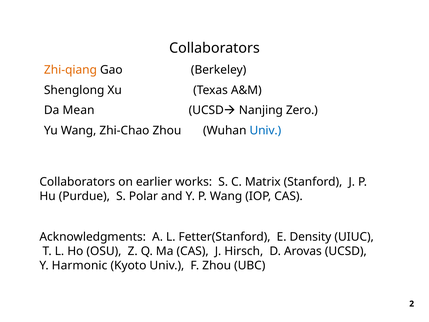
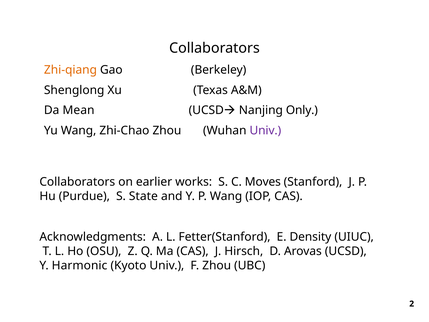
Zero: Zero -> Only
Univ at (265, 131) colour: blue -> purple
Matrix: Matrix -> Moves
Polar: Polar -> State
